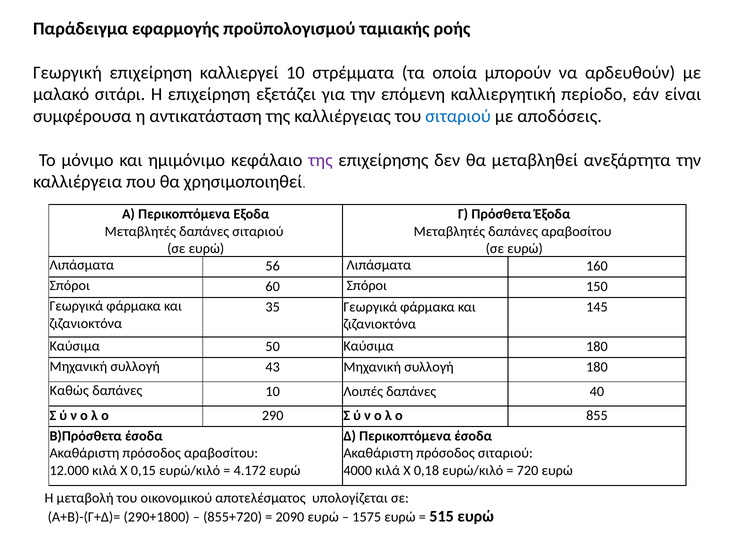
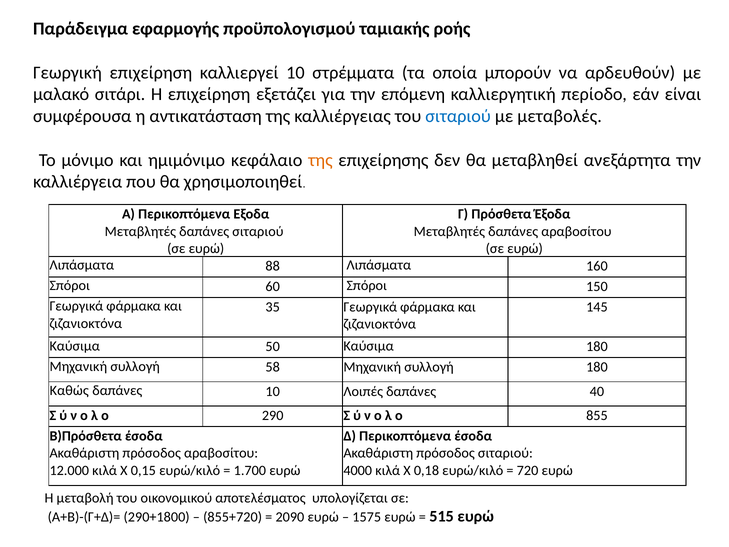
αποδόσεις: αποδόσεις -> μεταβολές
της at (320, 160) colour: purple -> orange
56: 56 -> 88
43: 43 -> 58
4.172: 4.172 -> 1.700
